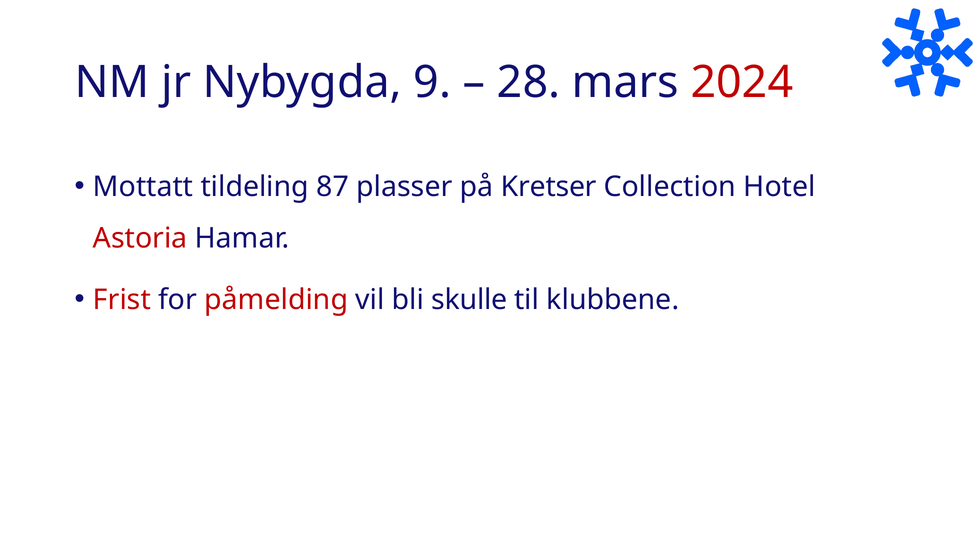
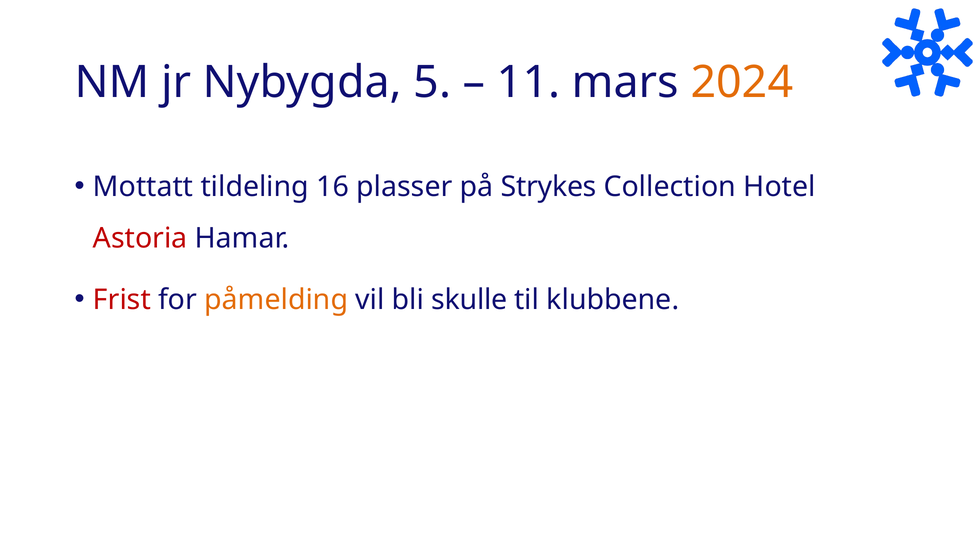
9: 9 -> 5
28: 28 -> 11
2024 colour: red -> orange
87: 87 -> 16
Kretser: Kretser -> Strykes
påmelding colour: red -> orange
